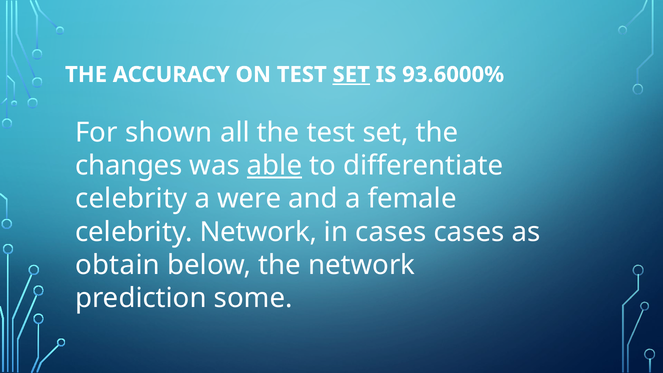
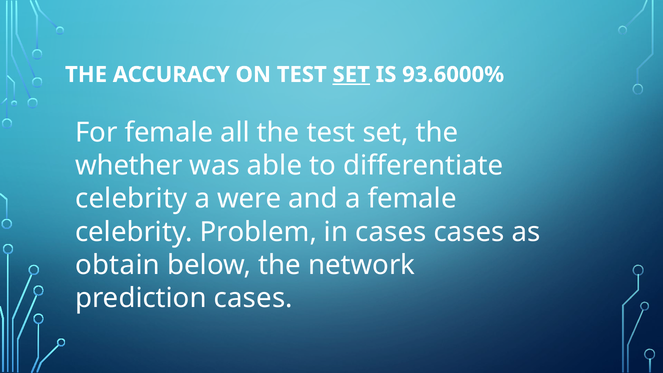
For shown: shown -> female
changes: changes -> whether
able underline: present -> none
celebrity Network: Network -> Problem
prediction some: some -> cases
